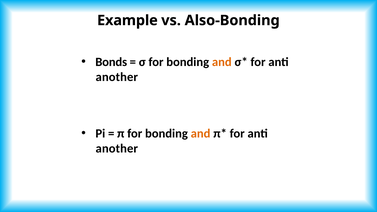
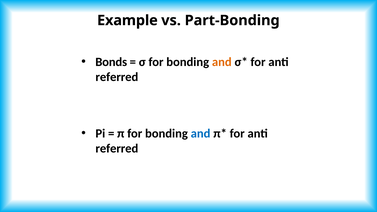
Also-Bonding: Also-Bonding -> Part-Bonding
another at (117, 77): another -> referred
and at (201, 134) colour: orange -> blue
another at (117, 149): another -> referred
